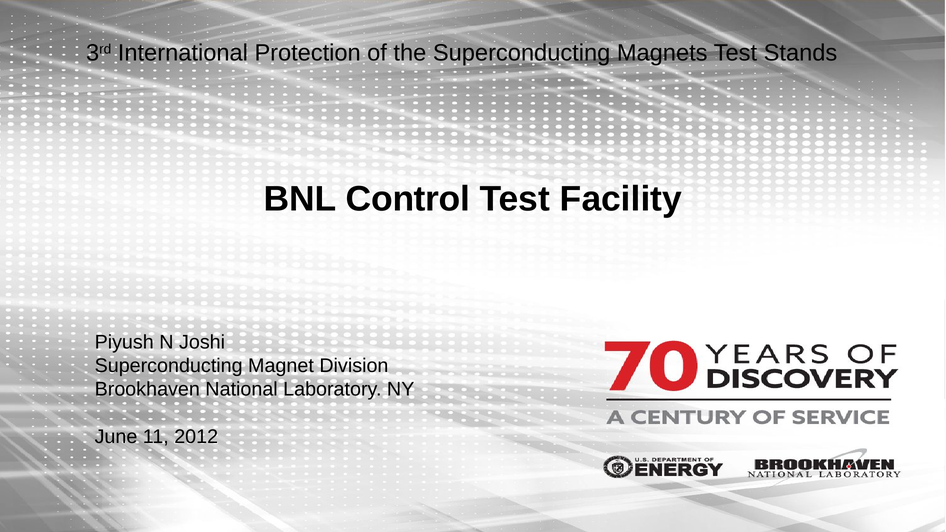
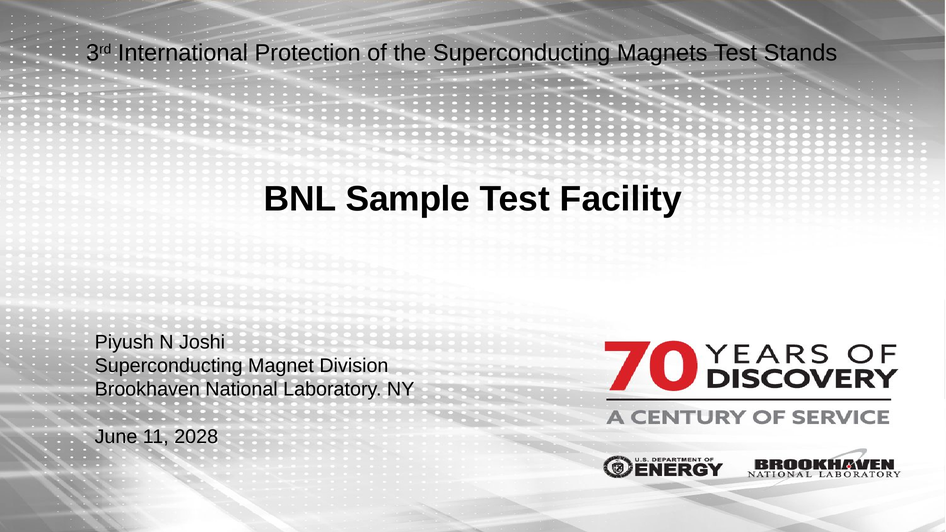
Control: Control -> Sample
2012: 2012 -> 2028
